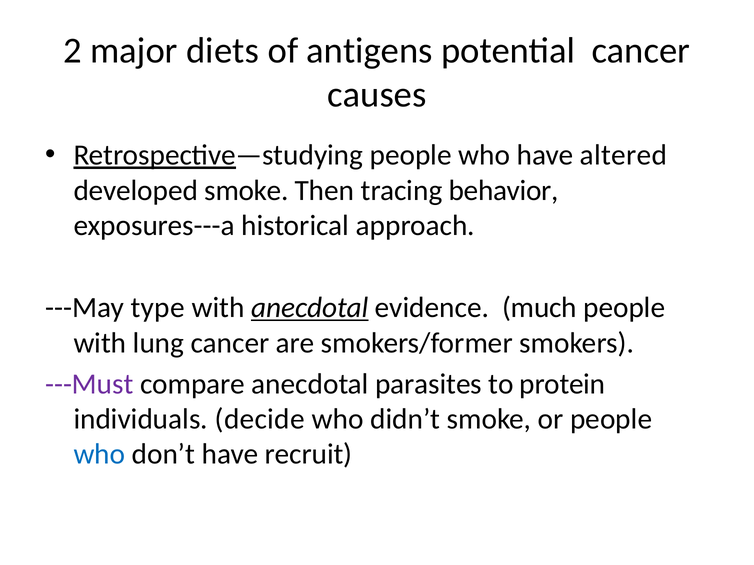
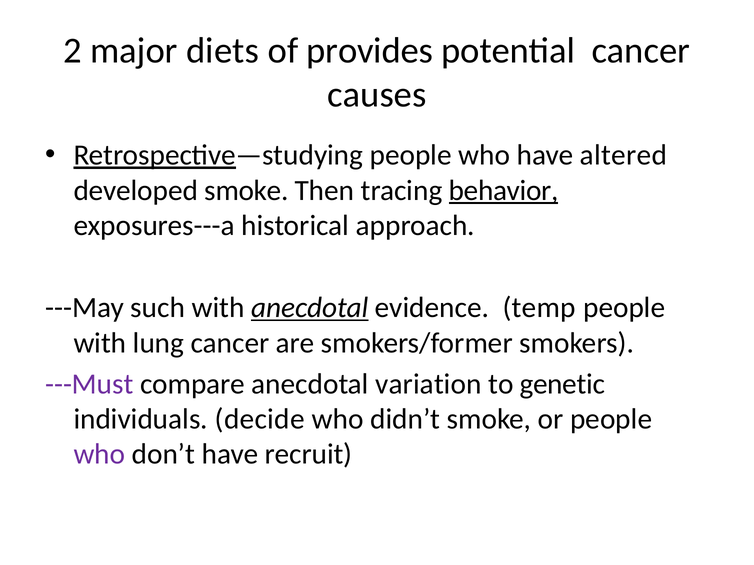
antigens: antigens -> provides
behavior underline: none -> present
type: type -> such
much: much -> temp
parasites: parasites -> variation
protein: protein -> genetic
who at (99, 455) colour: blue -> purple
